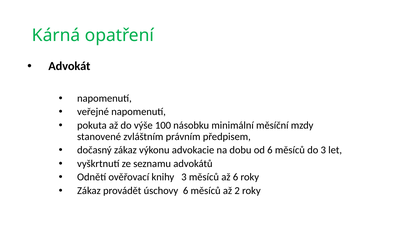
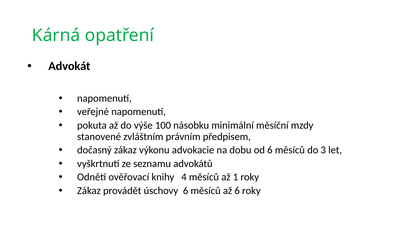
knihy 3: 3 -> 4
až 6: 6 -> 1
až 2: 2 -> 6
